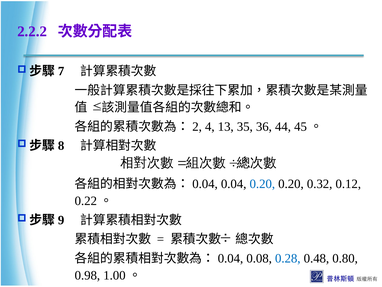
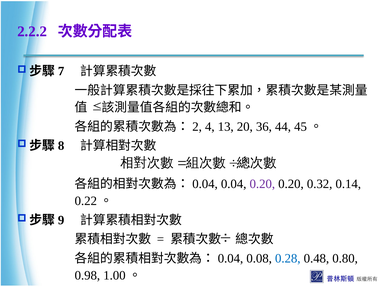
35: 35 -> 20
0.20 at (262, 184) colour: blue -> purple
0.12: 0.12 -> 0.14
